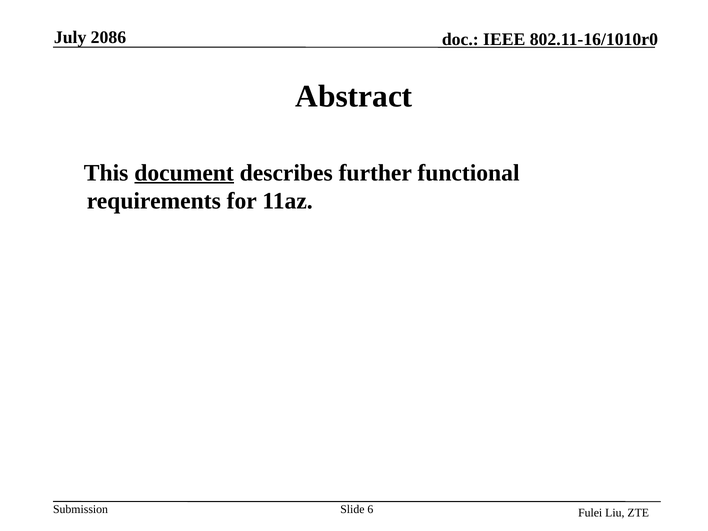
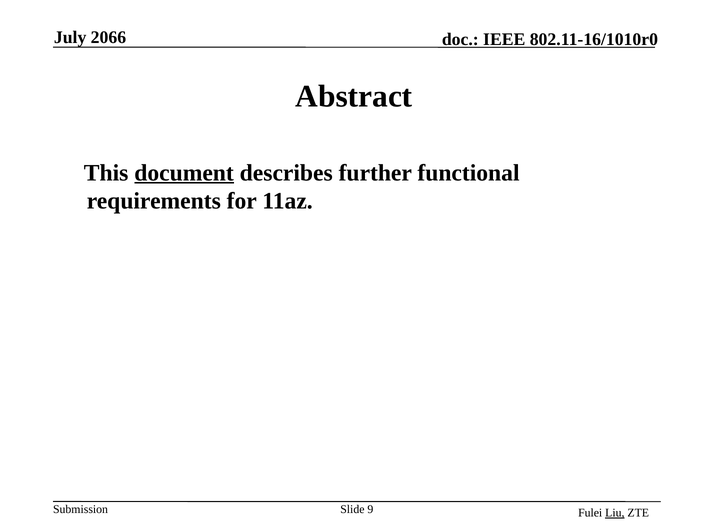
2086: 2086 -> 2066
6: 6 -> 9
Liu underline: none -> present
